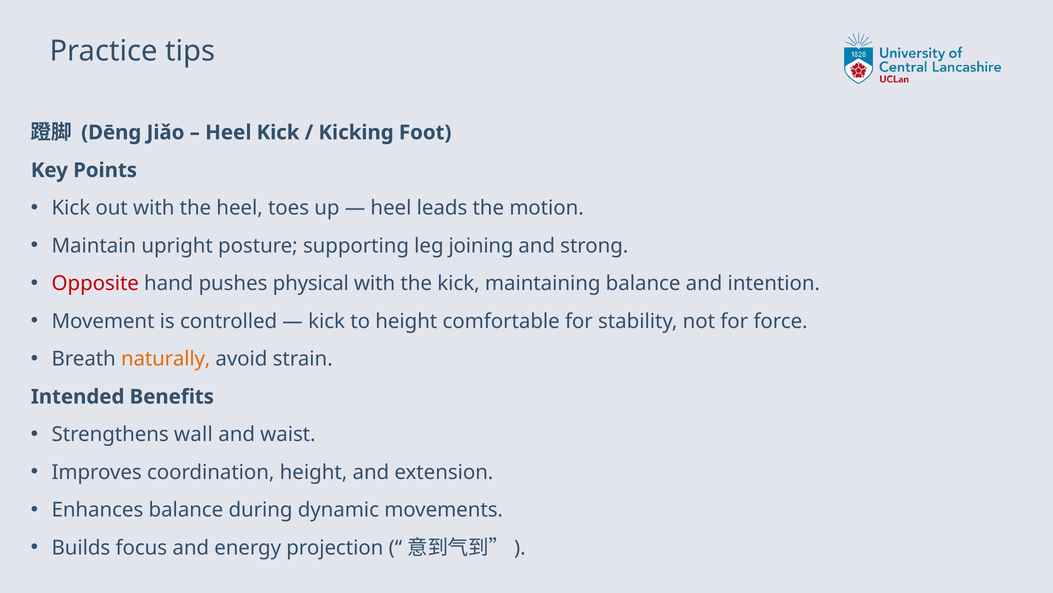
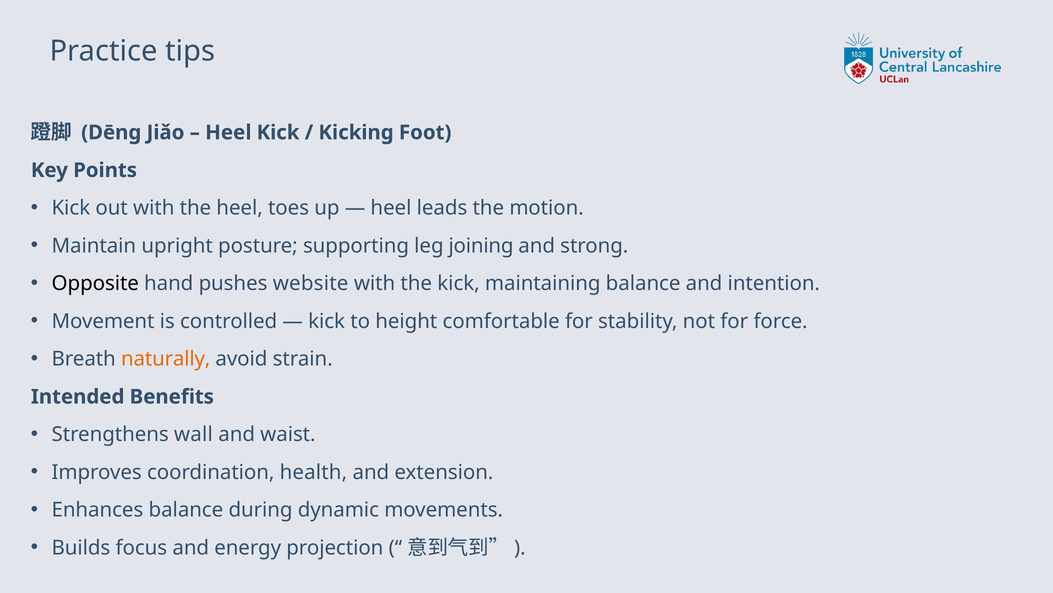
Opposite colour: red -> black
physical: physical -> website
coordination height: height -> health
